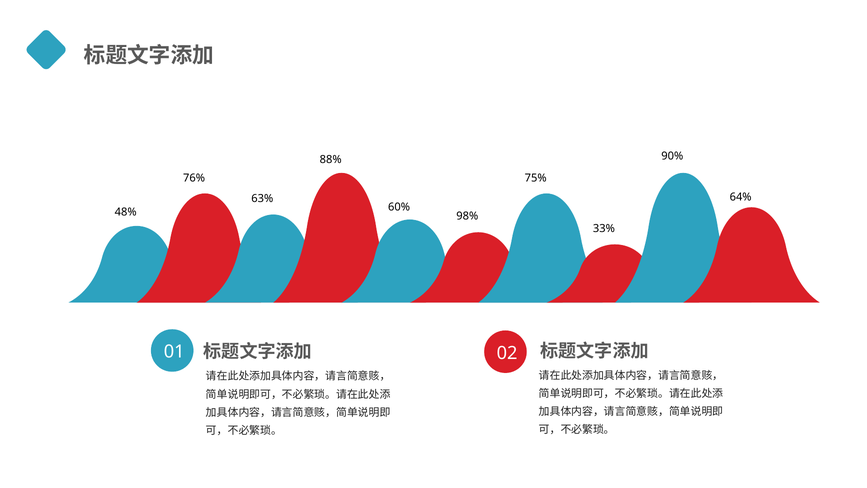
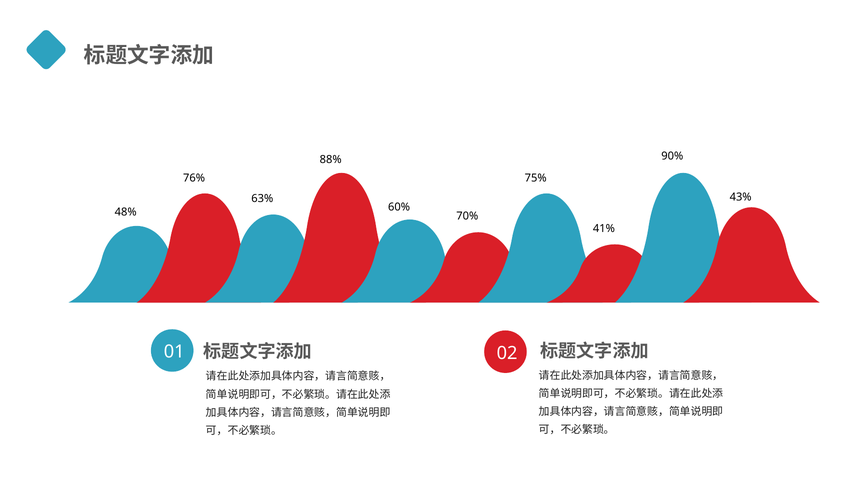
64%: 64% -> 43%
98%: 98% -> 70%
33%: 33% -> 41%
